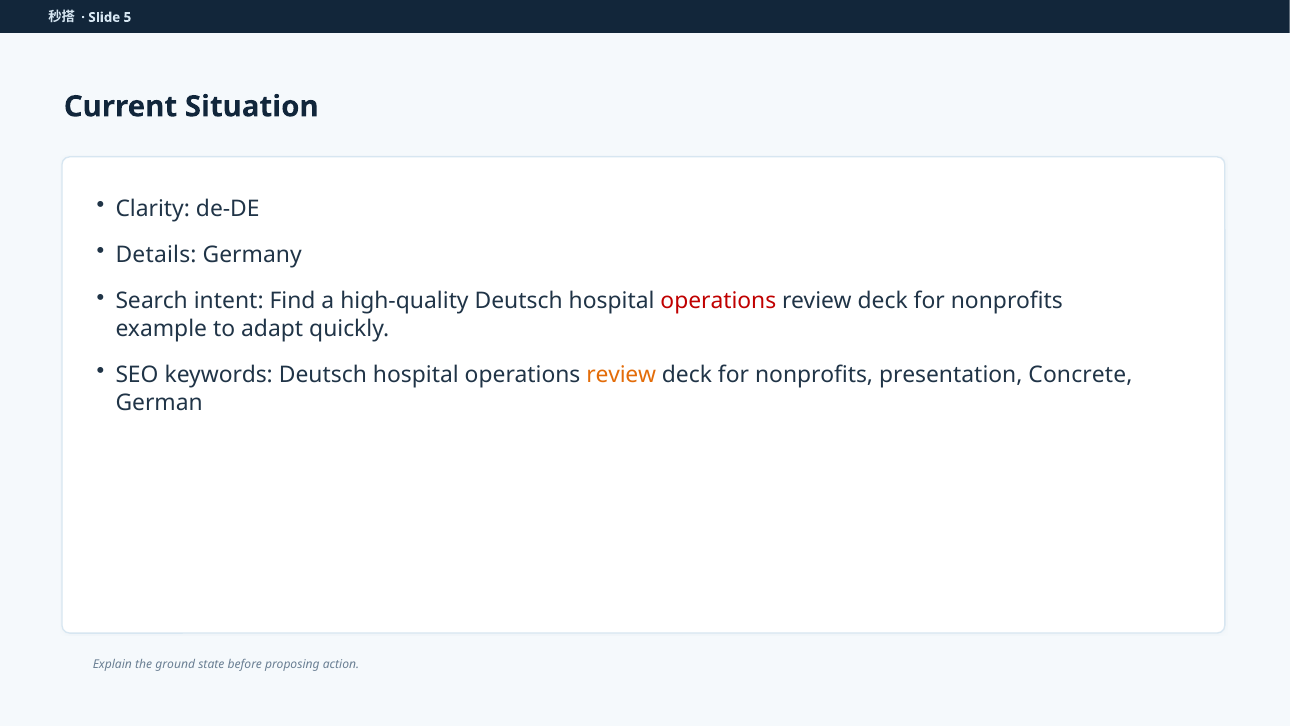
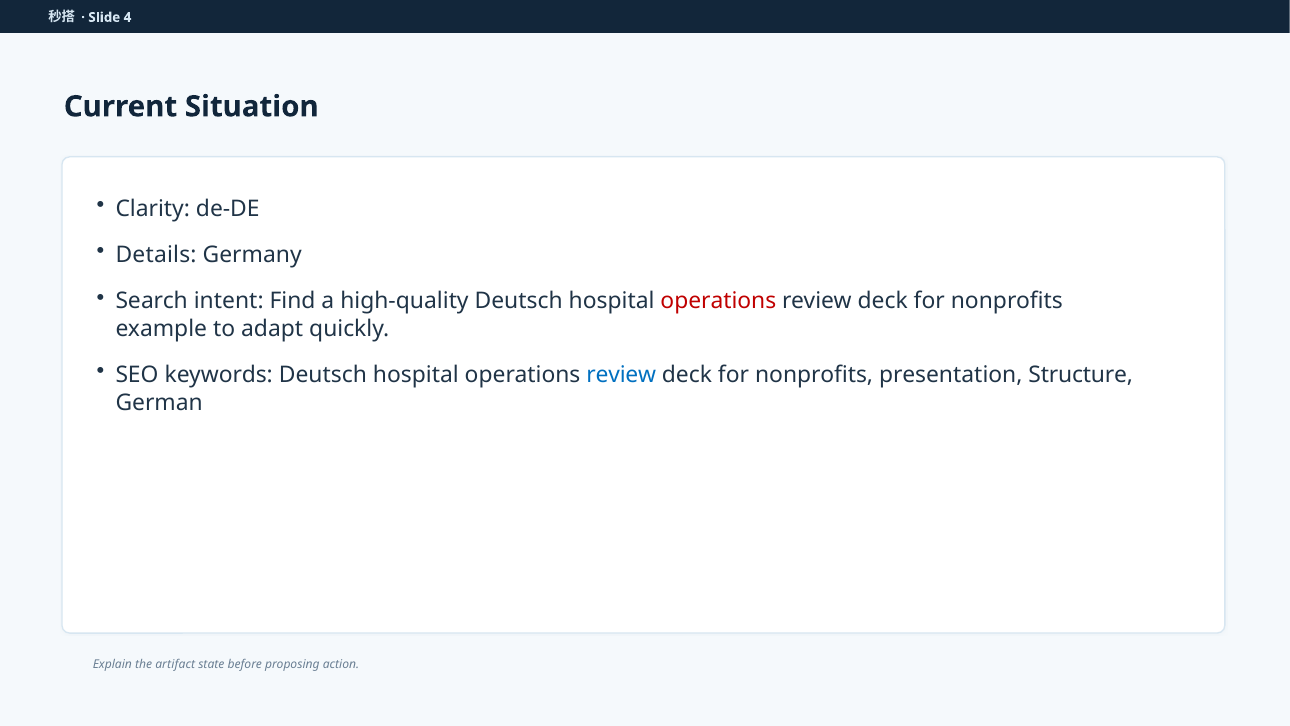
5: 5 -> 4
review at (621, 375) colour: orange -> blue
Concrete: Concrete -> Structure
ground: ground -> artifact
